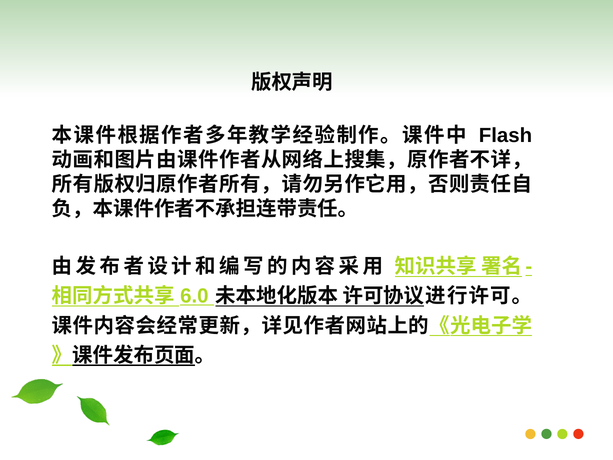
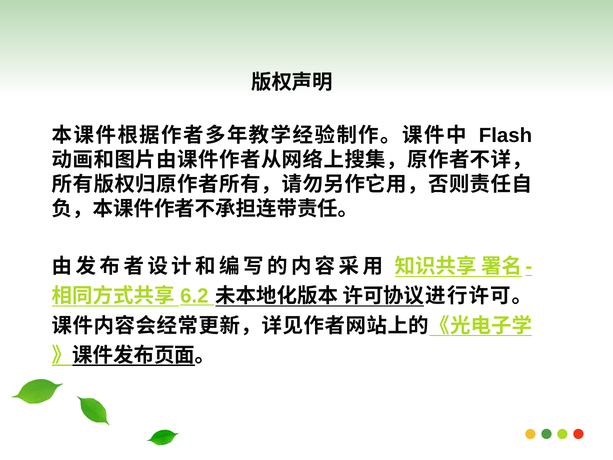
6.0: 6.0 -> 6.2
